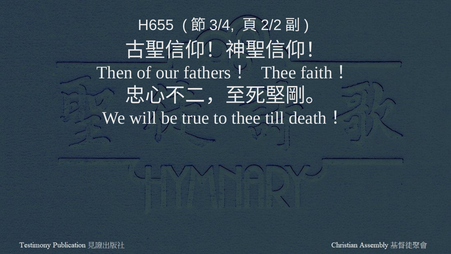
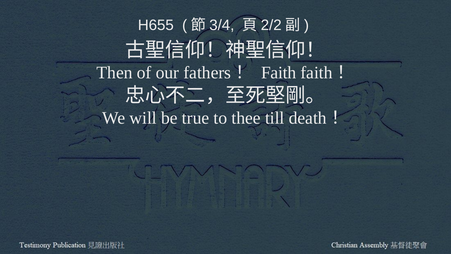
Thee at (279, 73): Thee -> Faith
